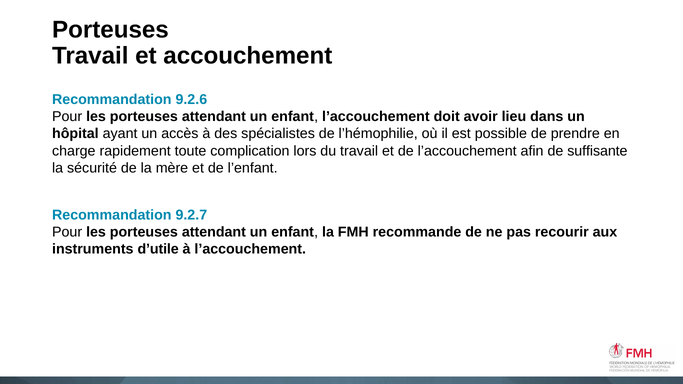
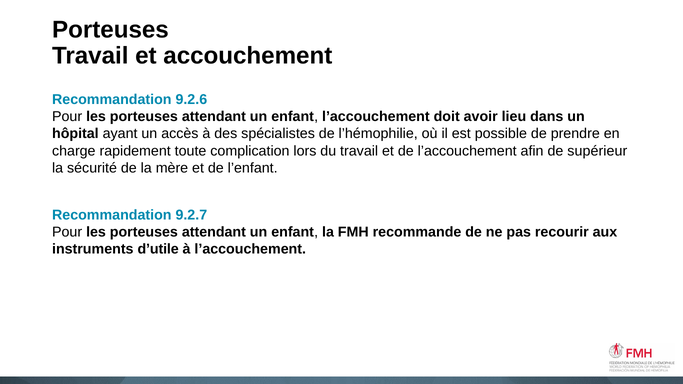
suffisante: suffisante -> supérieur
